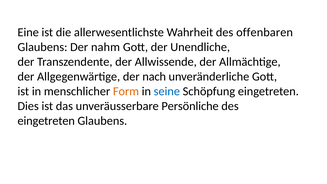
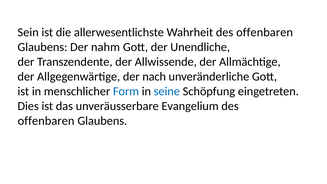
Eine: Eine -> Sein
Form colour: orange -> blue
Persönliche: Persönliche -> Evangelium
eingetreten at (46, 121): eingetreten -> offenbaren
